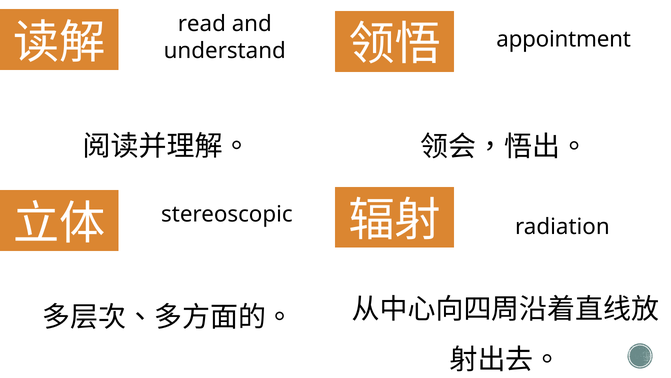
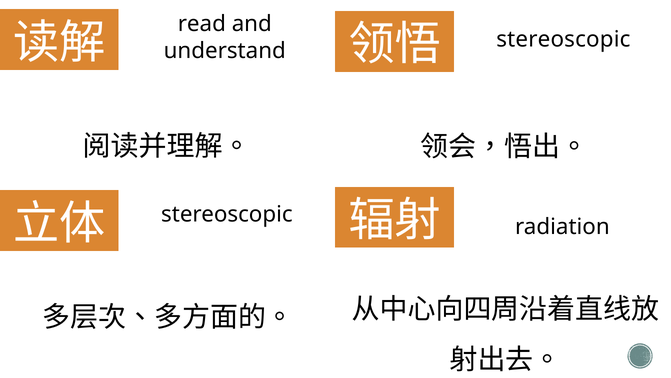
appointment at (564, 39): appointment -> stereoscopic
